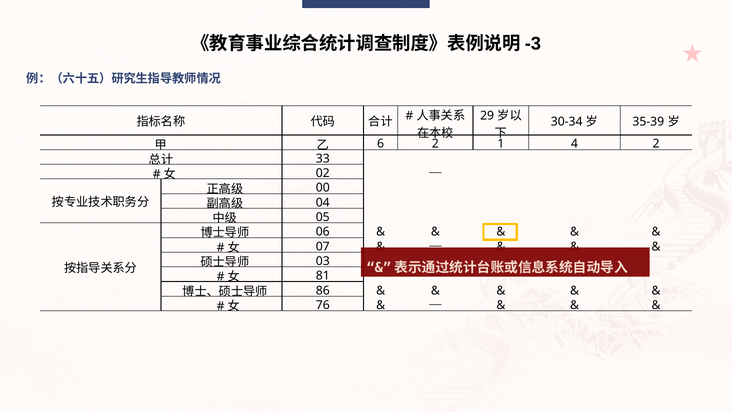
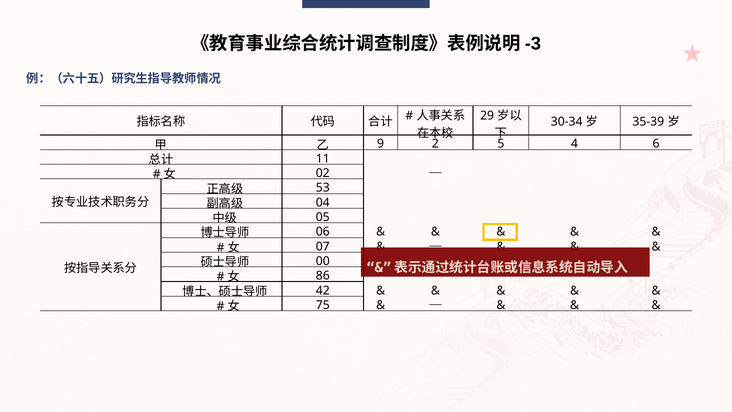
6: 6 -> 9
1: 1 -> 5
4 2: 2 -> 6
33: 33 -> 11
00: 00 -> 53
03: 03 -> 00
81: 81 -> 86
86: 86 -> 42
76: 76 -> 75
